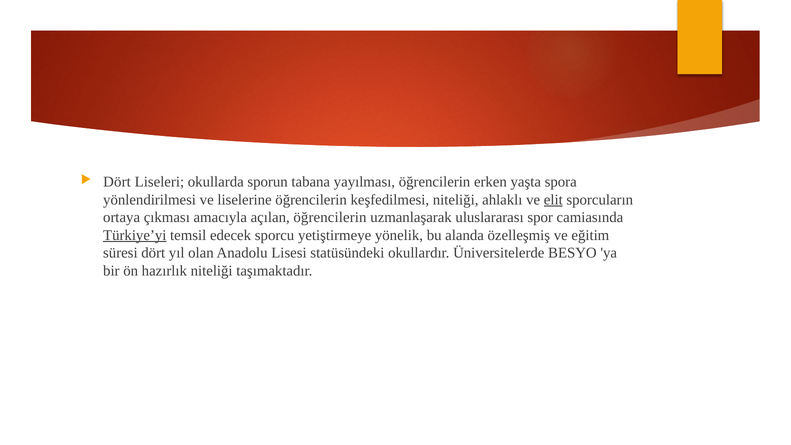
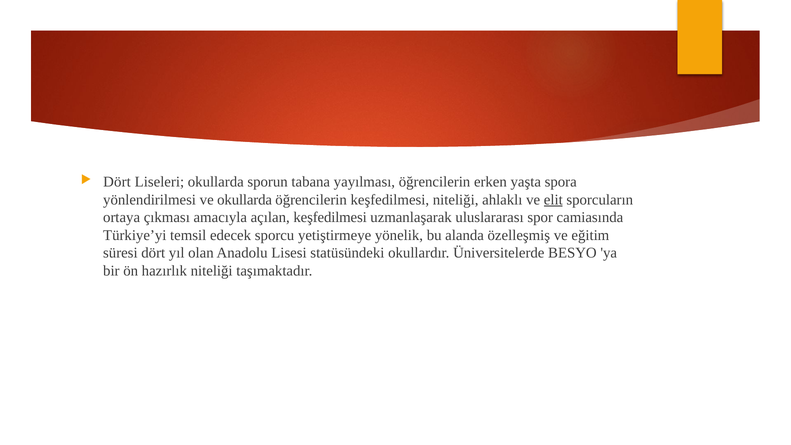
ve liselerine: liselerine -> okullarda
açılan öğrencilerin: öğrencilerin -> keşfedilmesi
Türkiye’yi underline: present -> none
